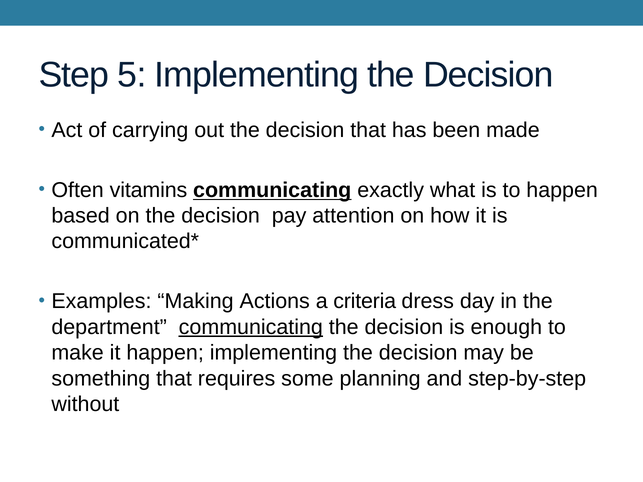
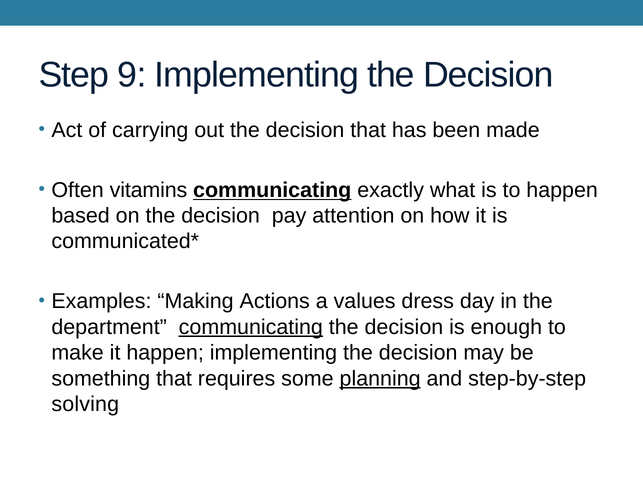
5: 5 -> 9
criteria: criteria -> values
planning underline: none -> present
without: without -> solving
